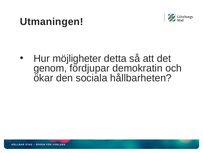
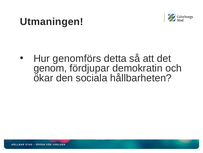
möjligheter: möjligheter -> genomförs
